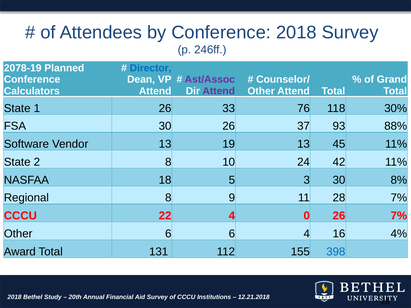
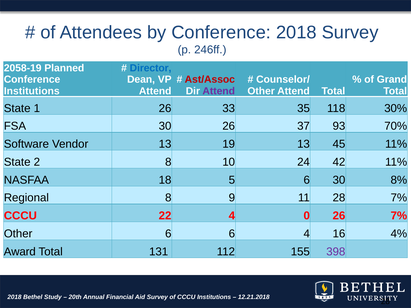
2078-19: 2078-19 -> 2058-19
Ast/Assoc colour: purple -> red
Calculators at (32, 91): Calculators -> Institutions
76: 76 -> 35
88%: 88% -> 70%
5 3: 3 -> 6
398 colour: blue -> purple
